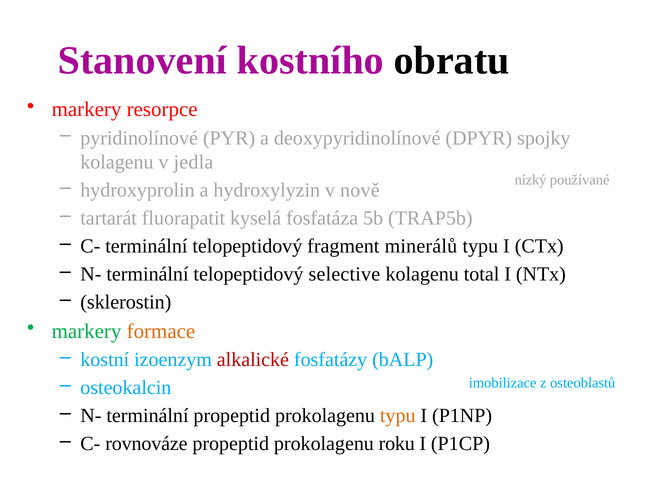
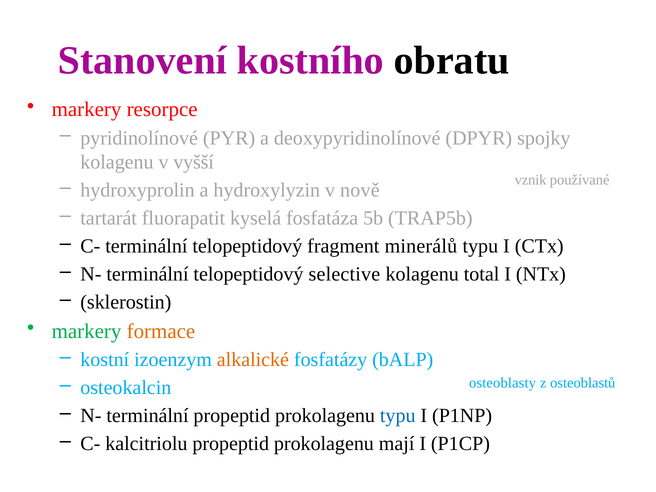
jedla: jedla -> vyšší
nízký: nízký -> vznik
alkalické colour: red -> orange
imobilizace: imobilizace -> osteoblasty
typu at (398, 416) colour: orange -> blue
rovnováze: rovnováze -> kalcitriolu
roku: roku -> mají
